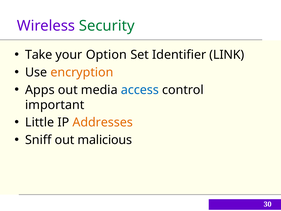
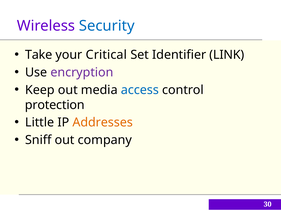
Security colour: green -> blue
Option: Option -> Critical
encryption colour: orange -> purple
Apps: Apps -> Keep
important: important -> protection
malicious: malicious -> company
